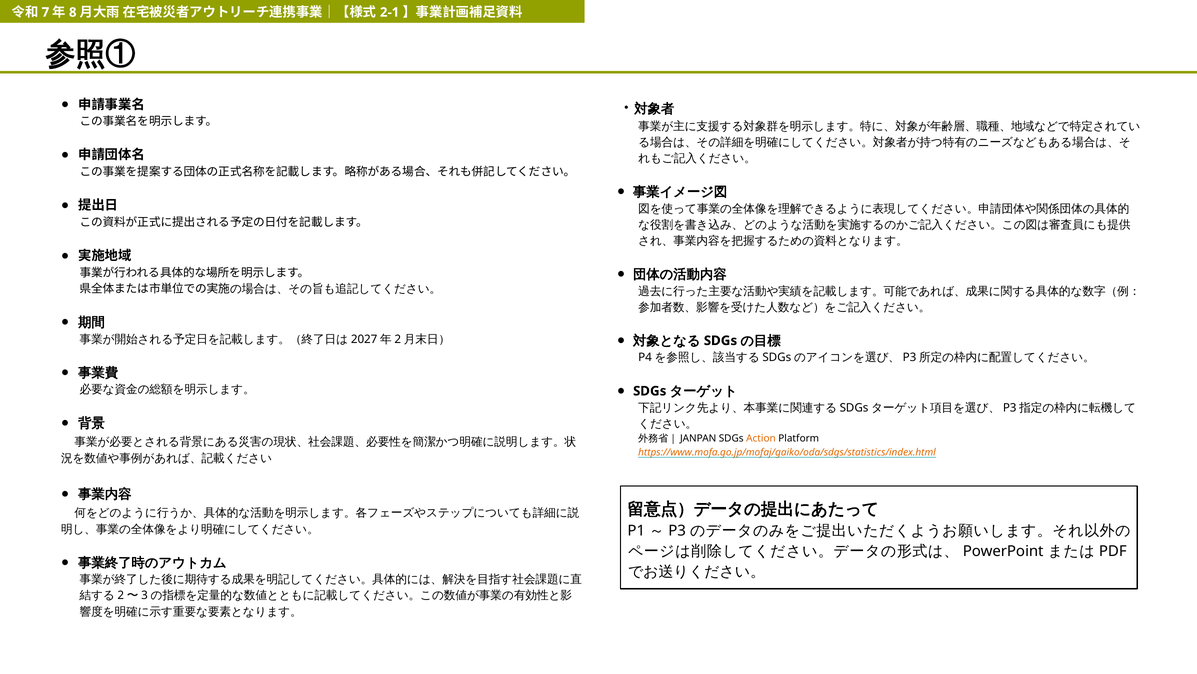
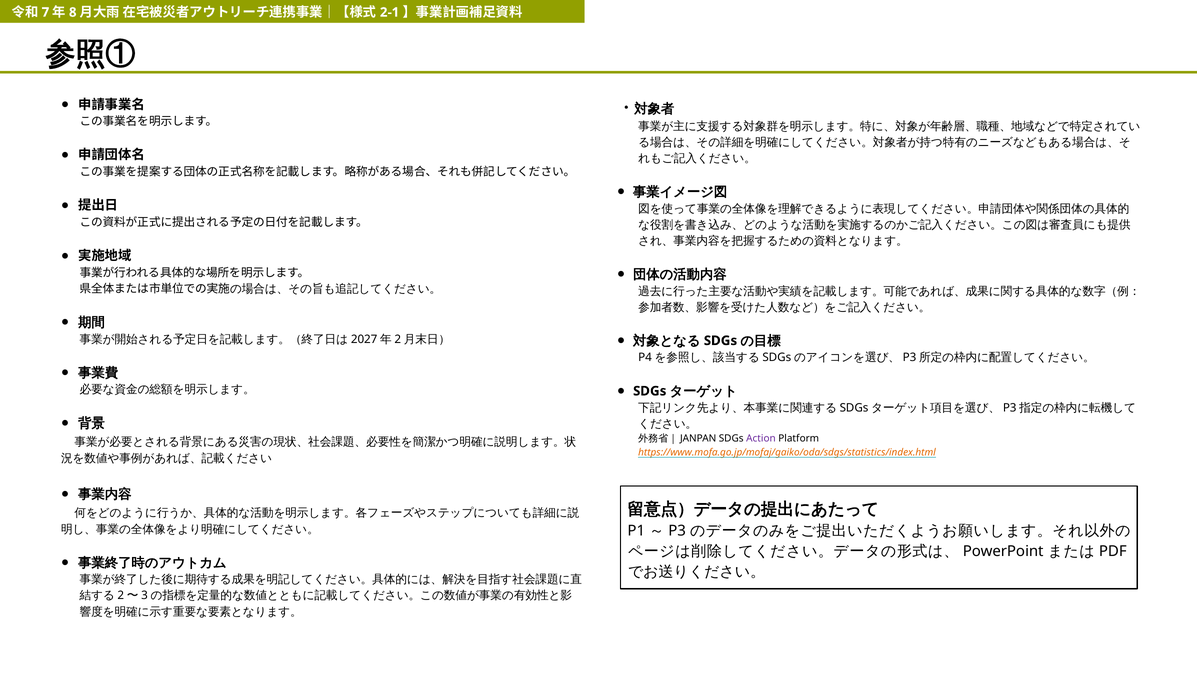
Action colour: orange -> purple
